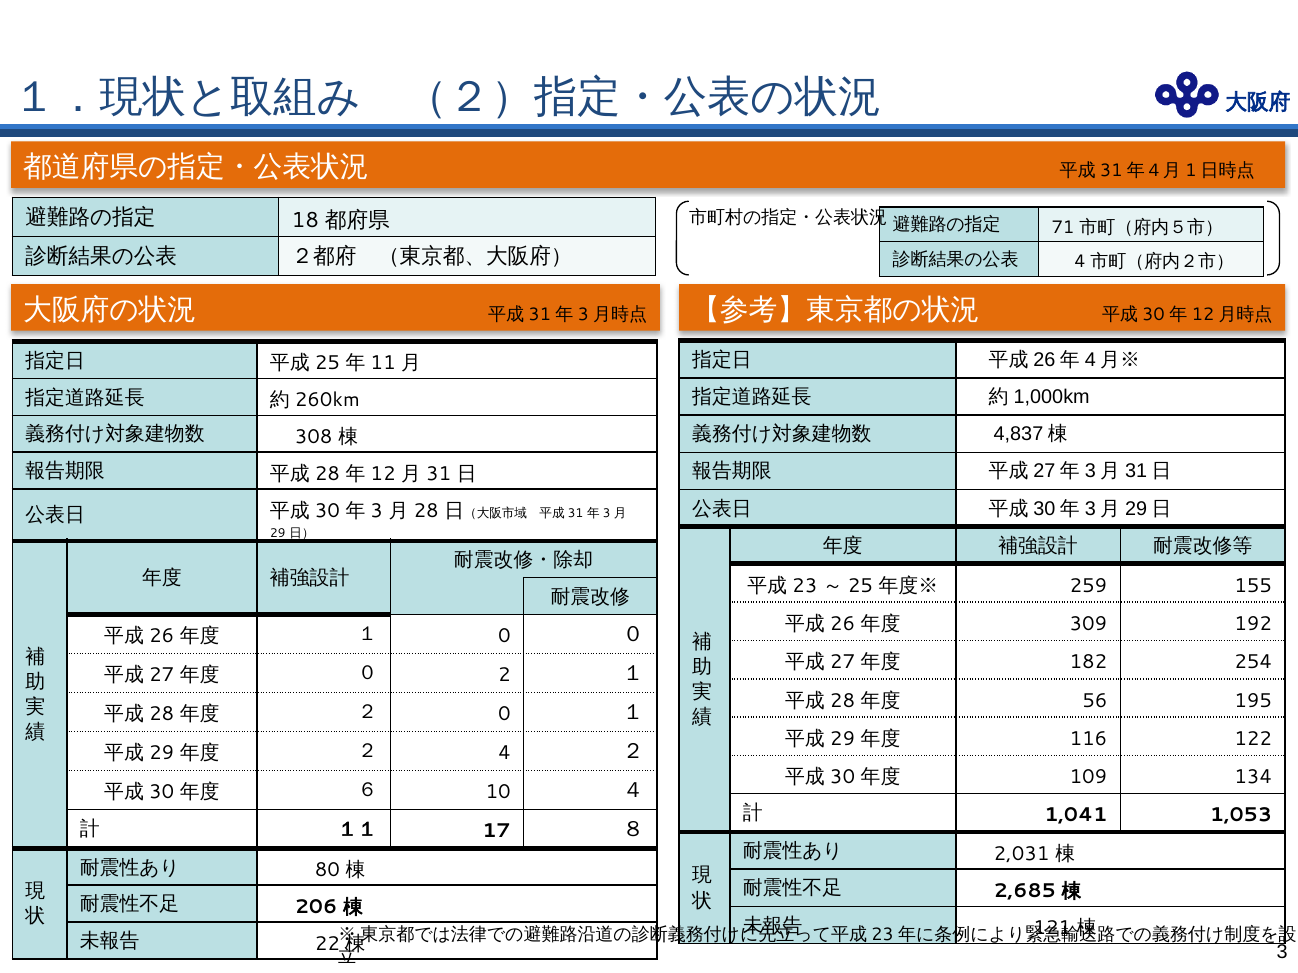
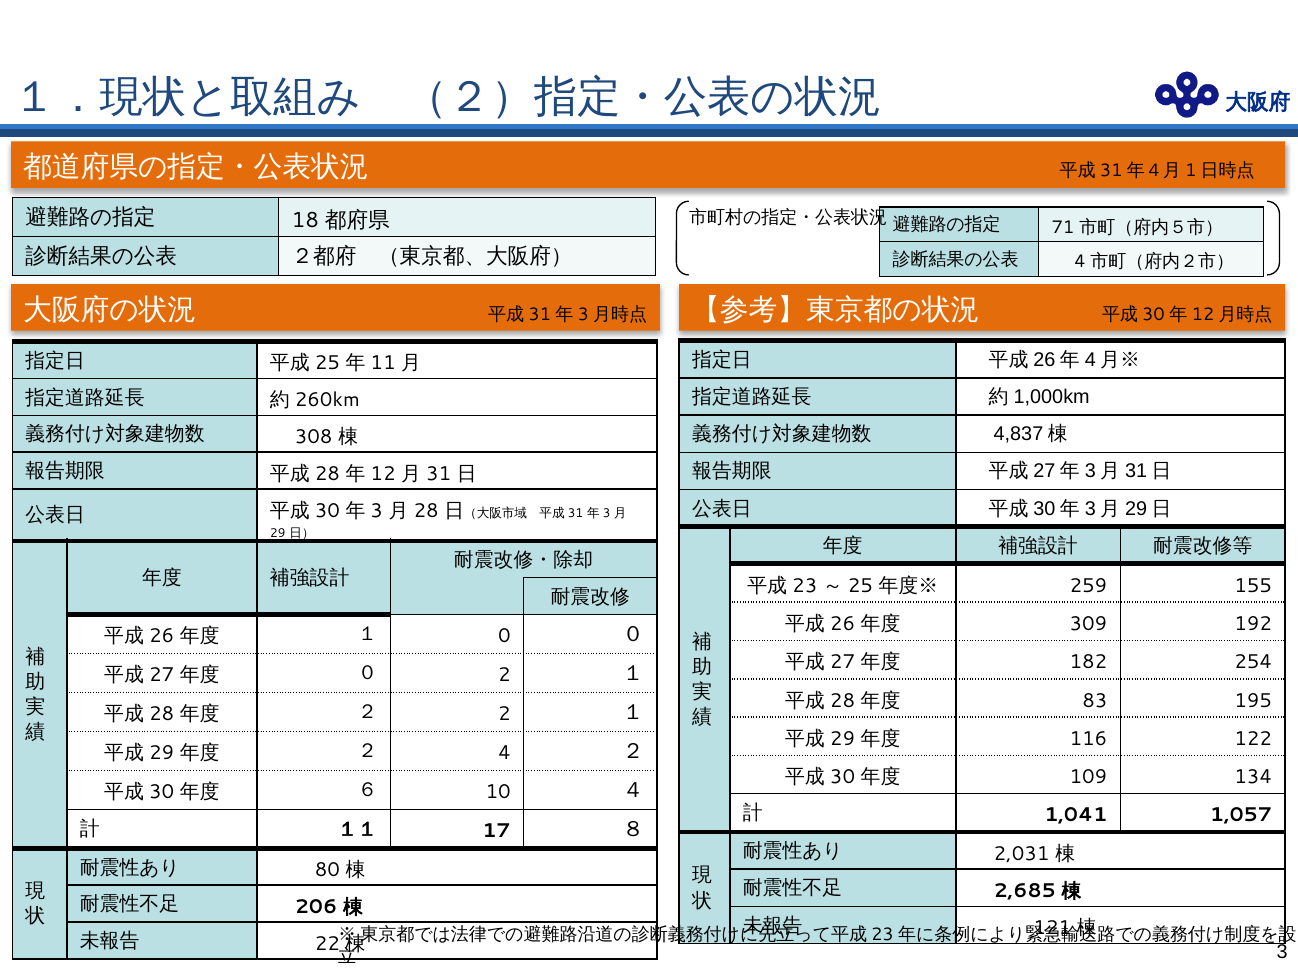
56: 56 -> 83
２ 0: 0 -> 2
1,053: 1,053 -> 1,057
